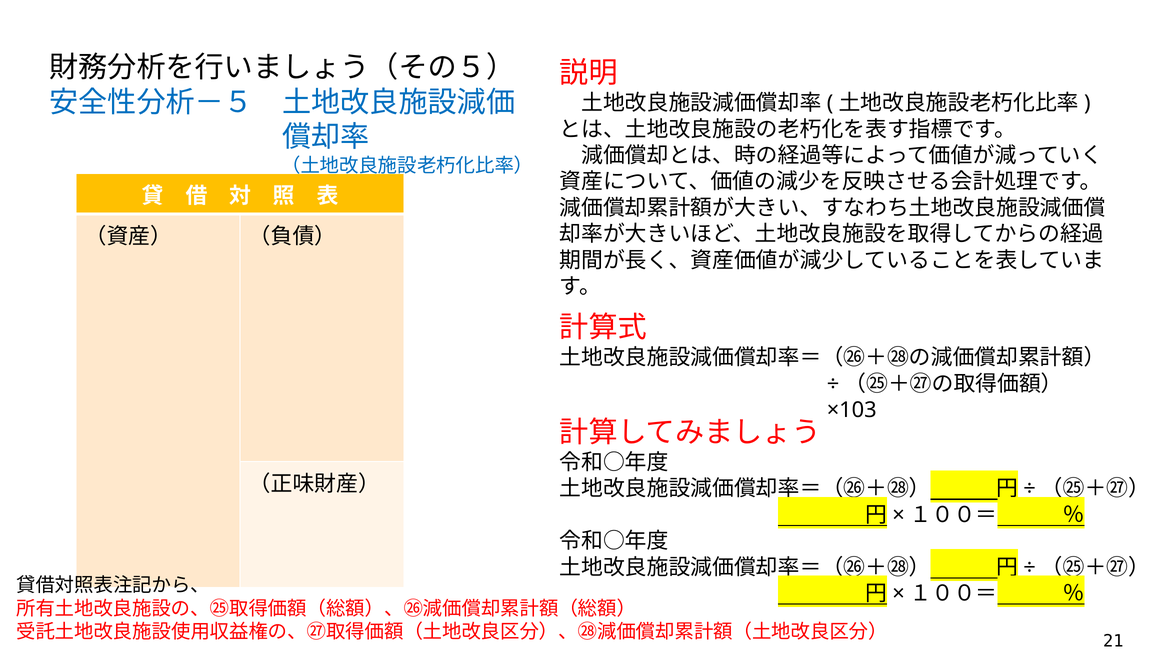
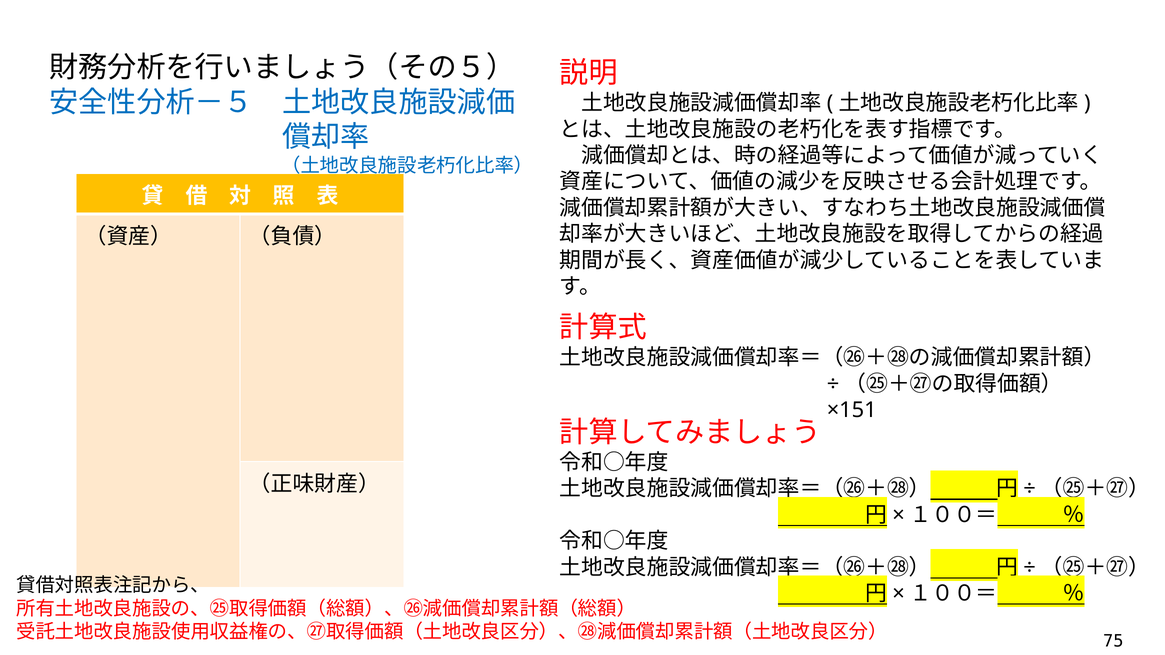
×103: ×103 -> ×151
21: 21 -> 75
